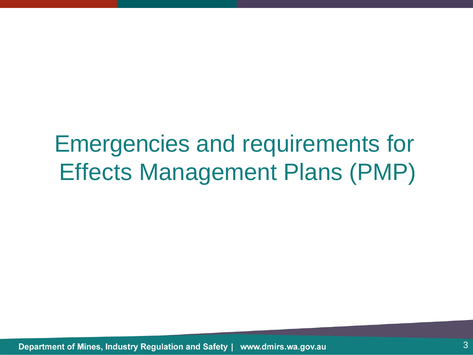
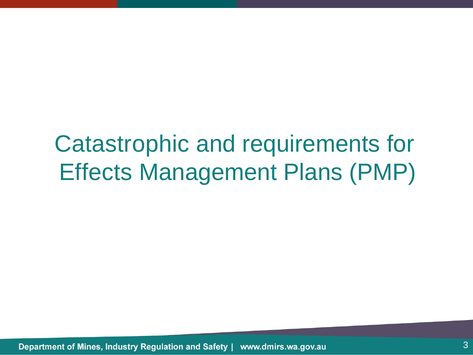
Emergencies: Emergencies -> Catastrophic
